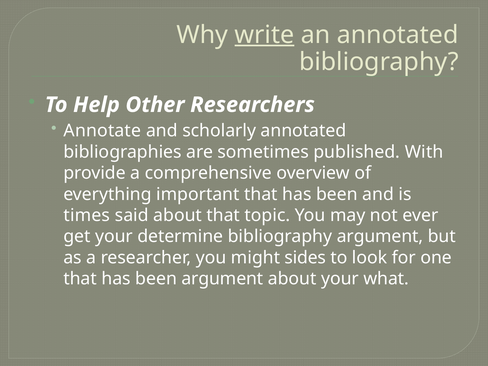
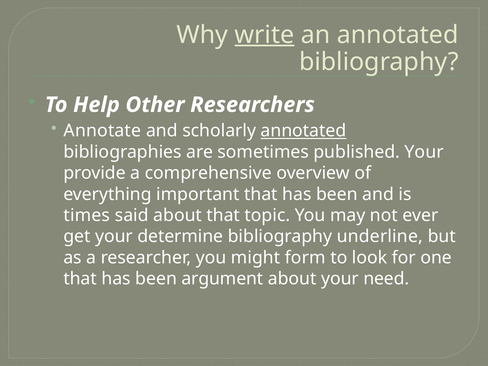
annotated at (303, 131) underline: none -> present
published With: With -> Your
bibliography argument: argument -> underline
sides: sides -> form
what: what -> need
